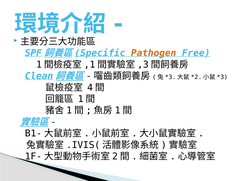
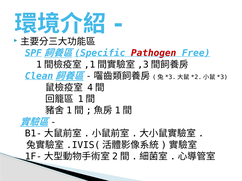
Pathogen colour: orange -> red
